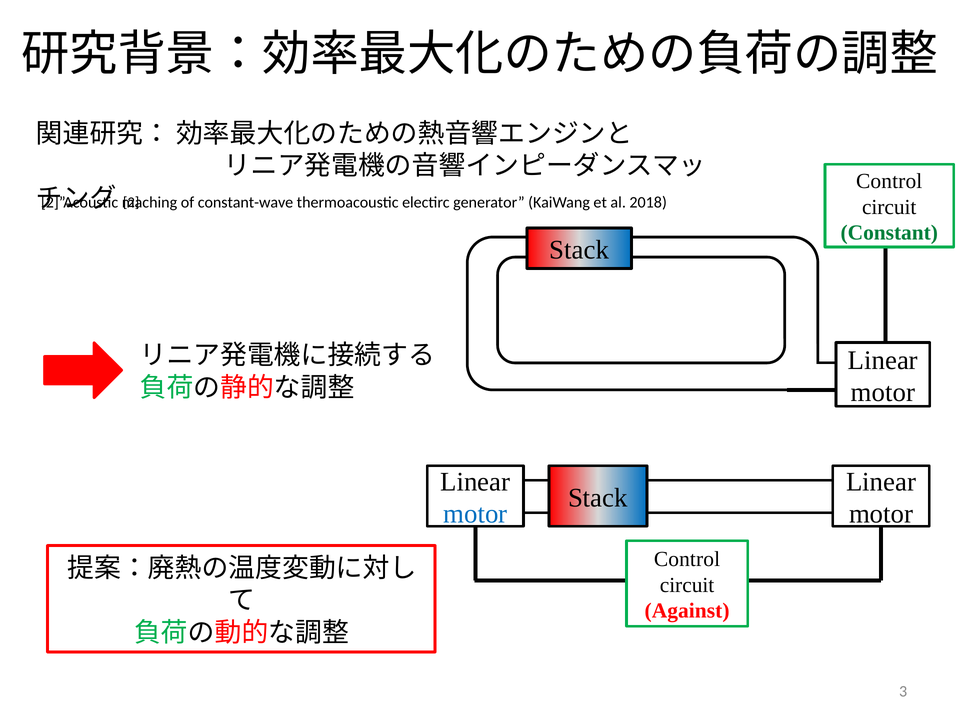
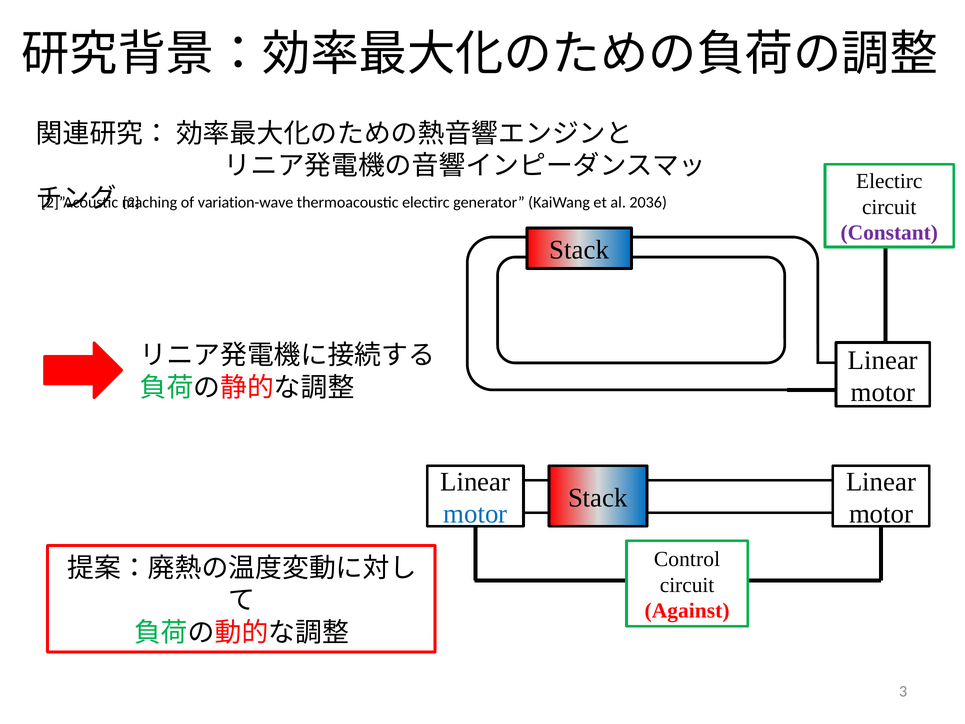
Control at (889, 181): Control -> Electirc
constant-wave: constant-wave -> variation-wave
2018: 2018 -> 2036
Constant colour: green -> purple
